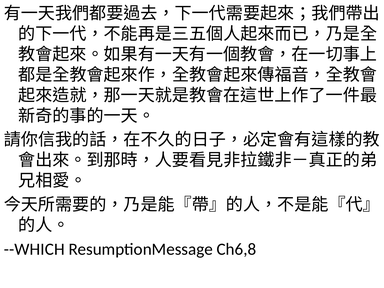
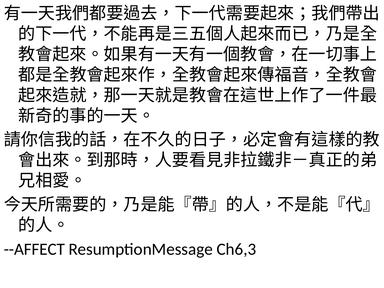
--WHICH: --WHICH -> --AFFECT
Ch6,8: Ch6,8 -> Ch6,3
